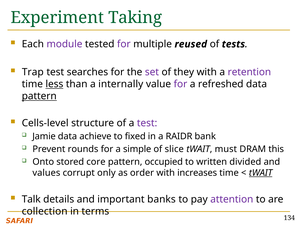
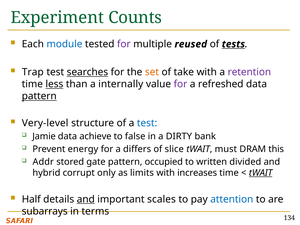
Taking: Taking -> Counts
module colour: purple -> blue
tests underline: none -> present
searches underline: none -> present
set colour: purple -> orange
they: they -> take
Cells-level: Cells-level -> Very-level
test at (147, 123) colour: purple -> blue
fixed: fixed -> false
RAIDR: RAIDR -> DIRTY
rounds: rounds -> energy
simple: simple -> differs
Onto: Onto -> Addr
core: core -> gate
values: values -> hybrid
order: order -> limits
Talk: Talk -> Half
and at (86, 199) underline: none -> present
banks: banks -> scales
attention colour: purple -> blue
collection: collection -> subarrays
